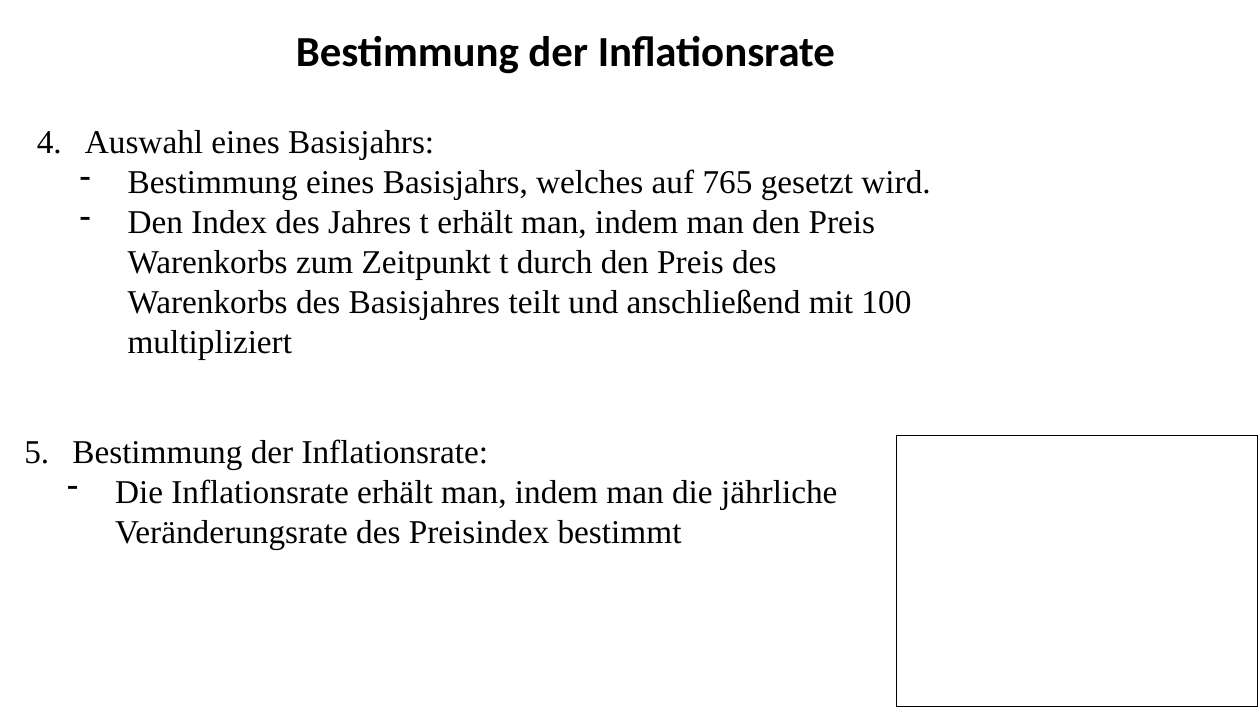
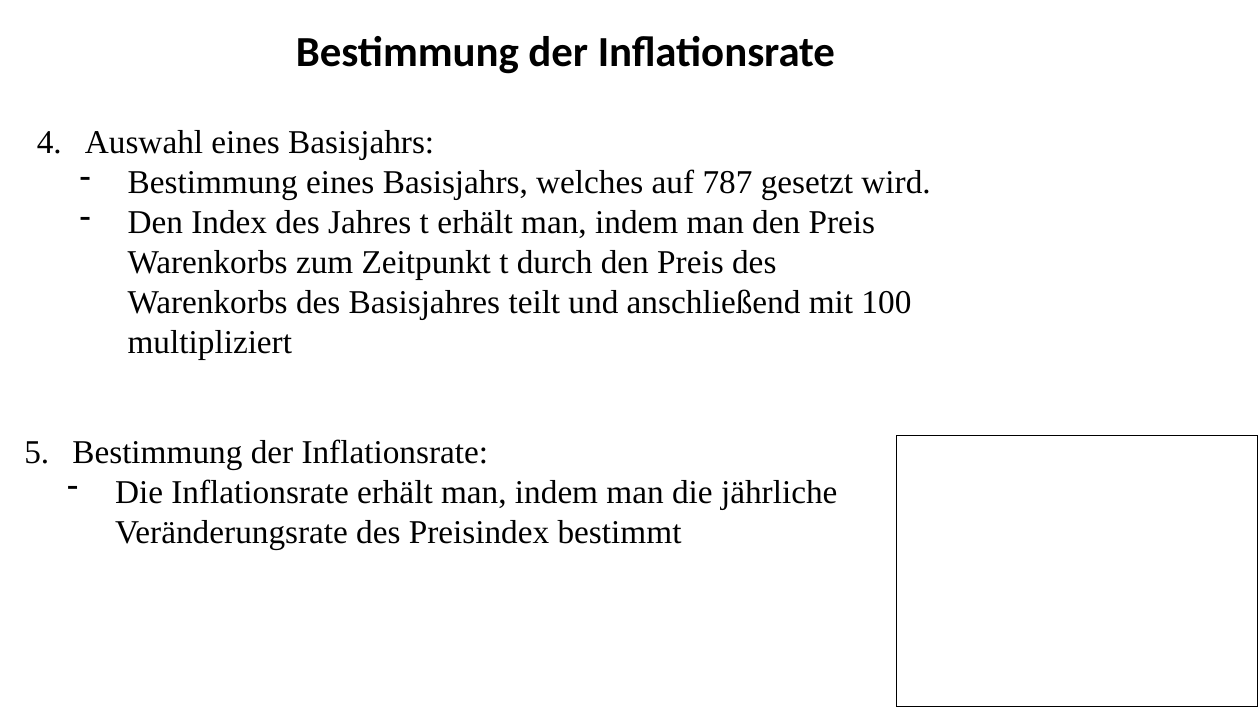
765: 765 -> 787
